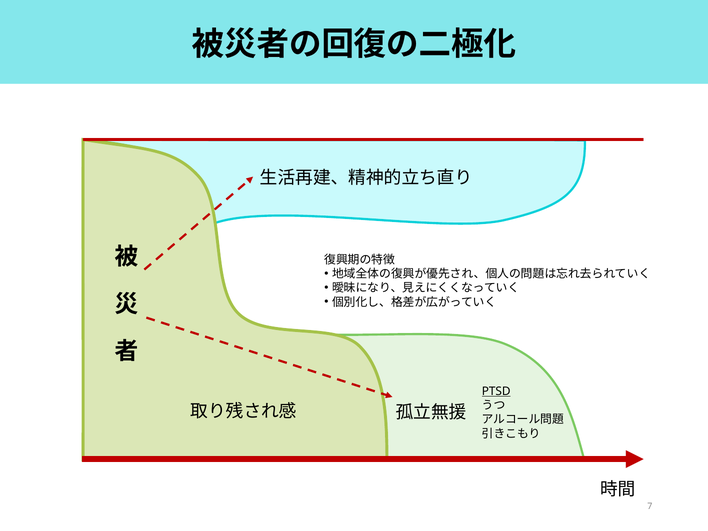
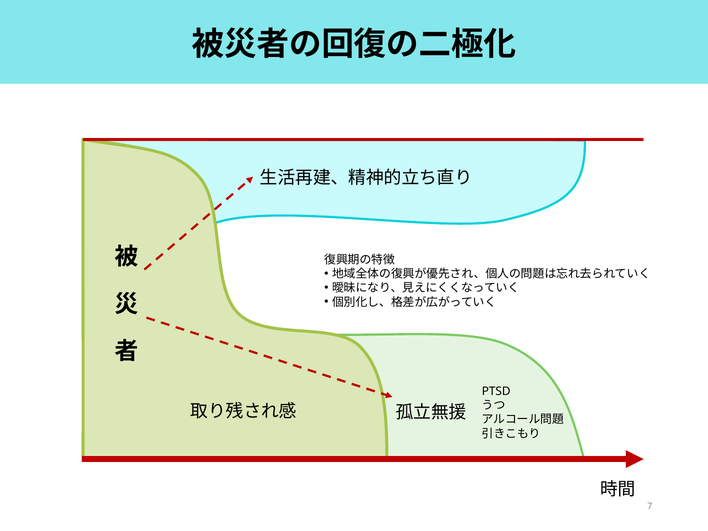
PTSD underline: present -> none
